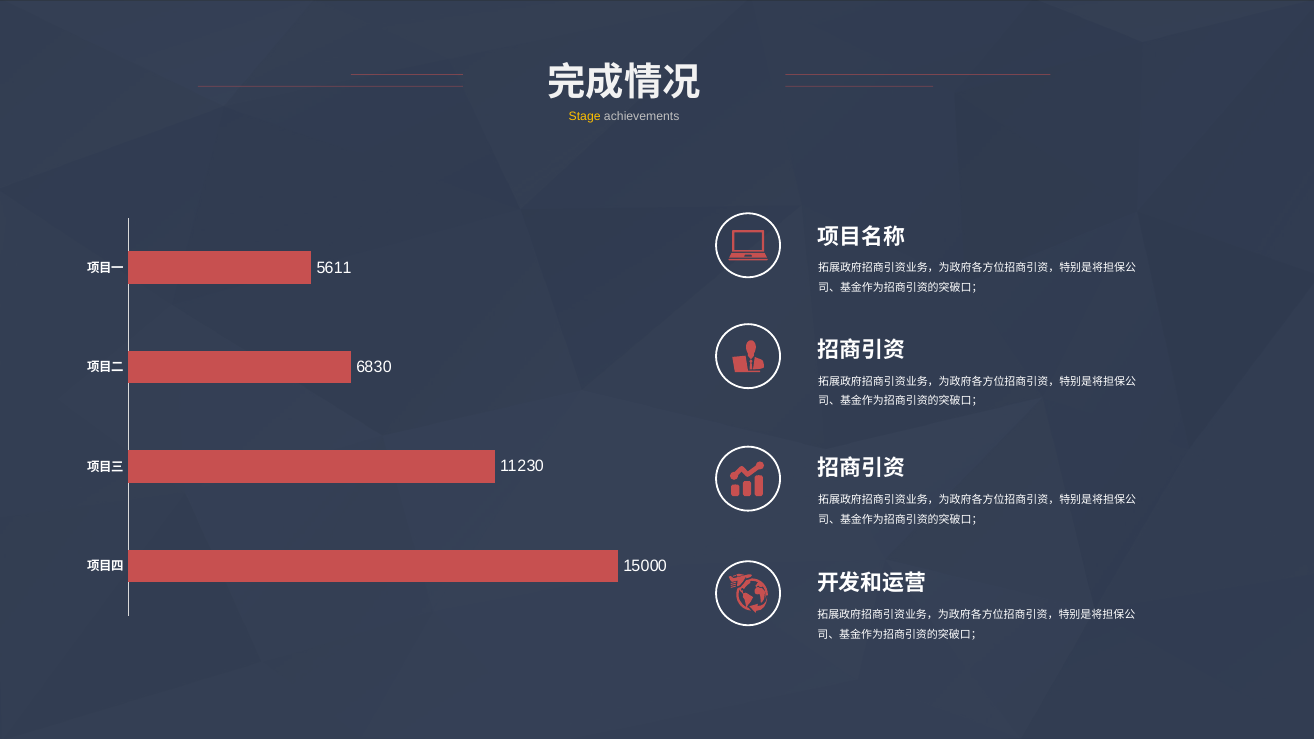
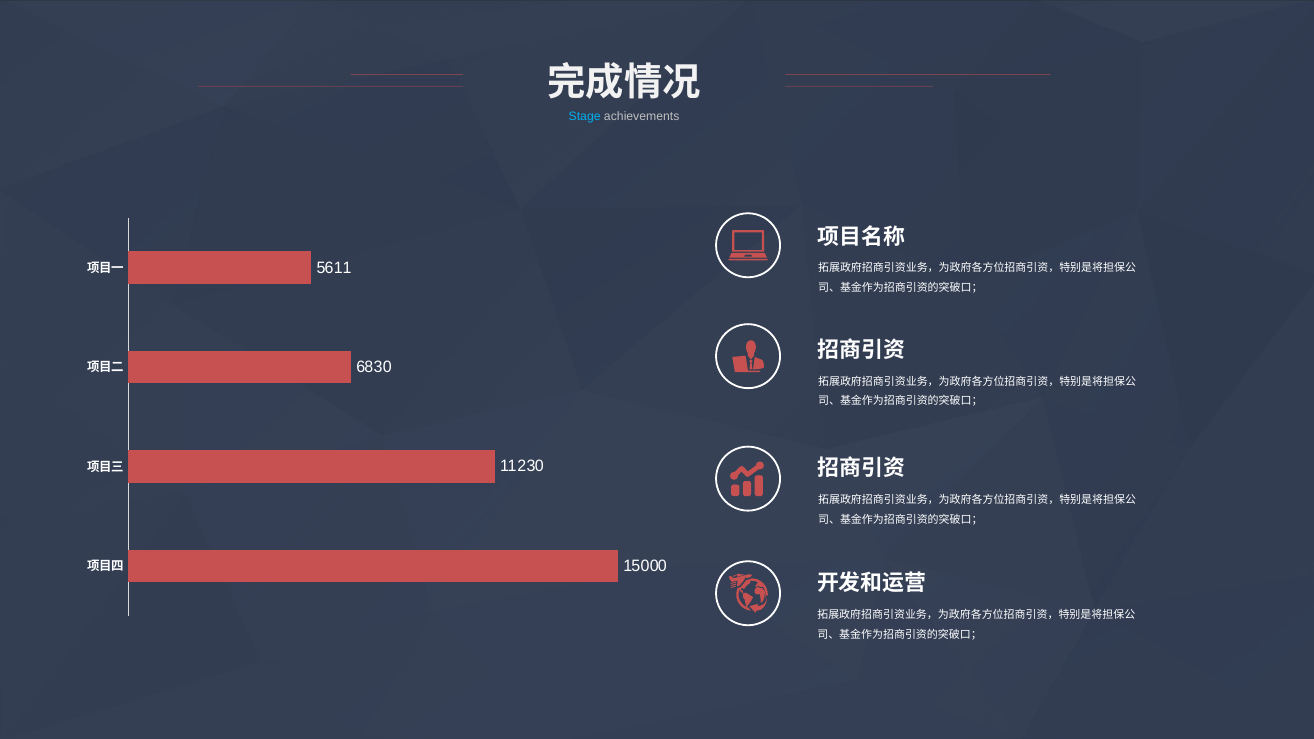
Stage colour: yellow -> light blue
